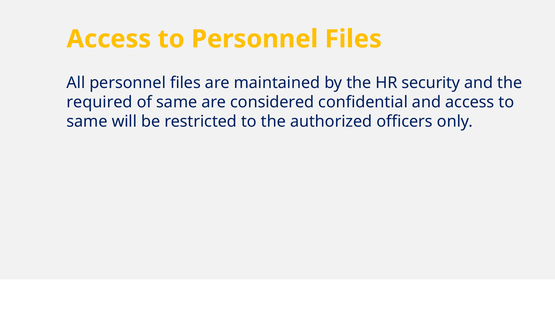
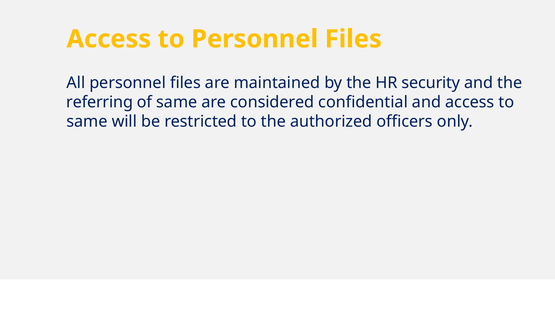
required: required -> referring
